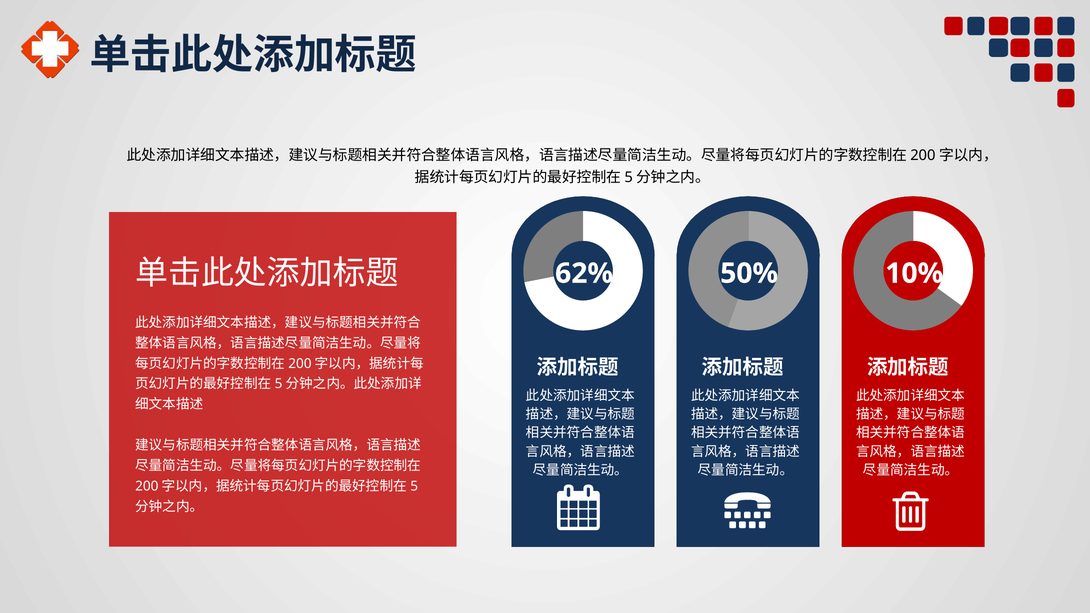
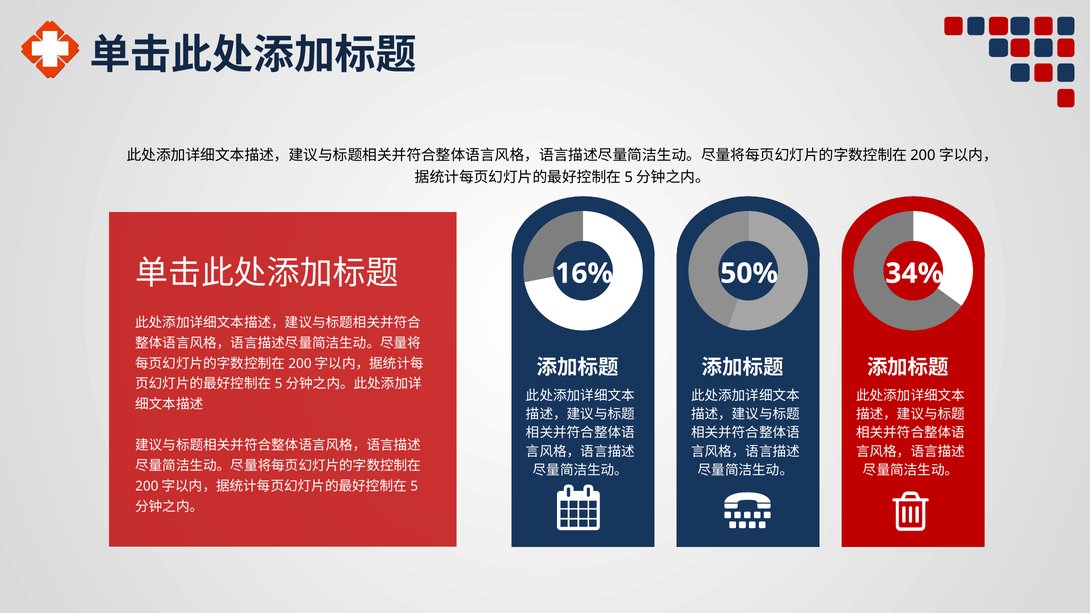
10%: 10% -> 34%
62%: 62% -> 16%
